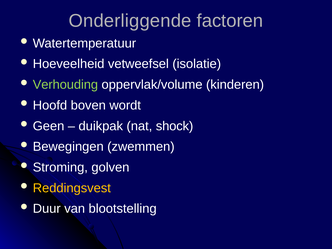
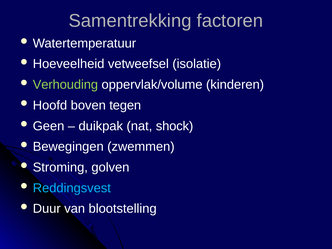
Onderliggende: Onderliggende -> Samentrekking
wordt: wordt -> tegen
Reddingsvest colour: yellow -> light blue
